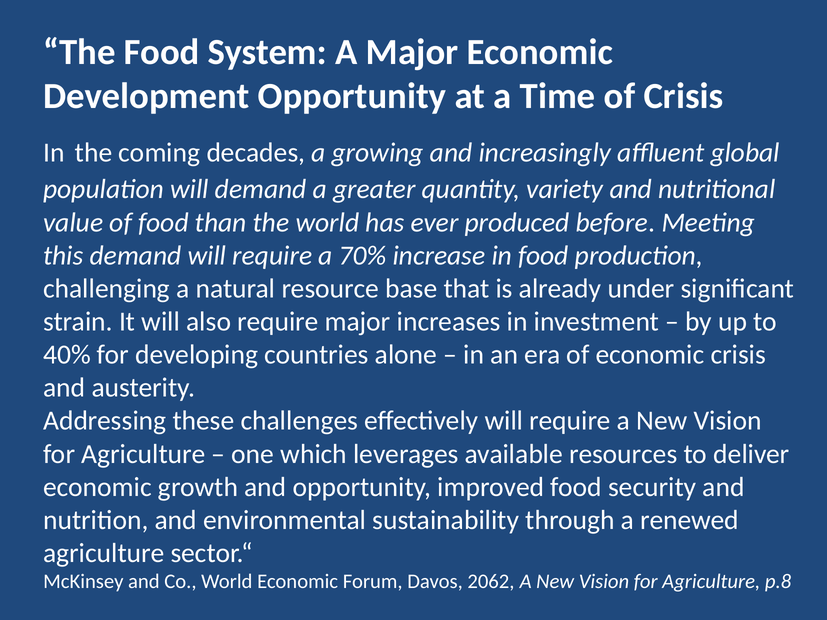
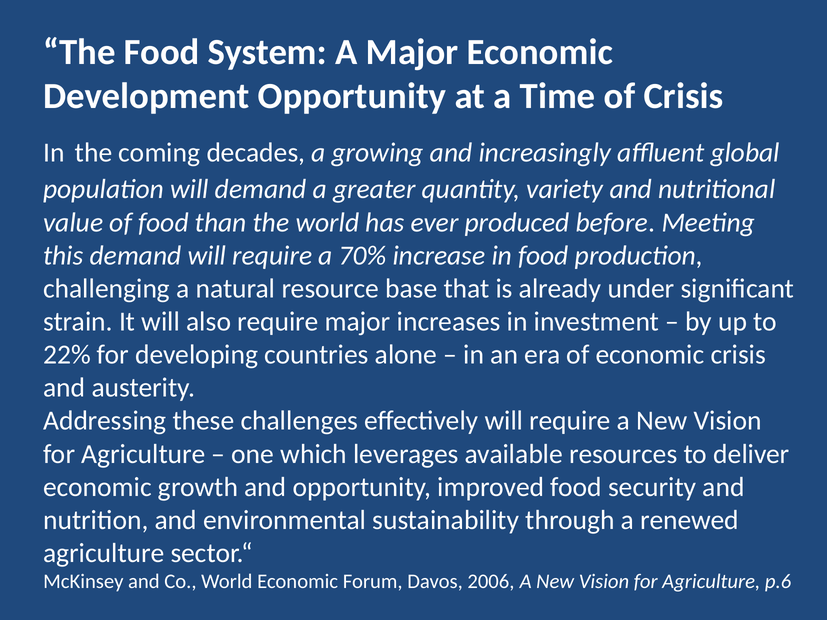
40%: 40% -> 22%
2062: 2062 -> 2006
p.8: p.8 -> p.6
